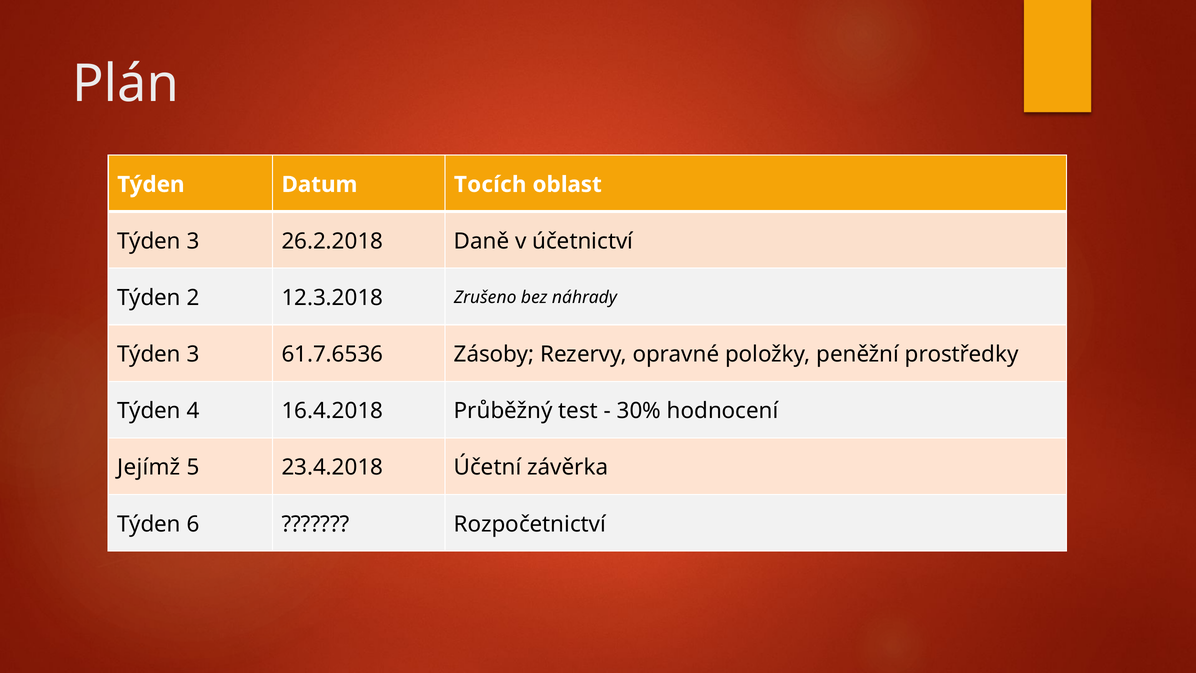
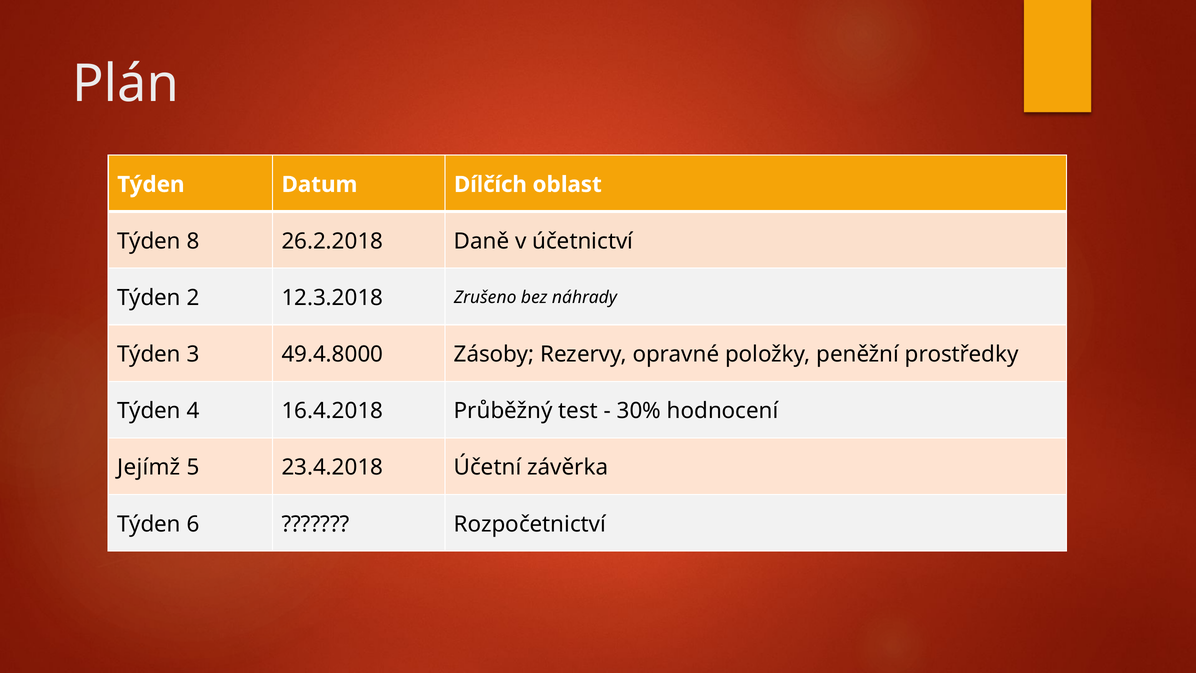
Tocích: Tocích -> Dílčích
3 at (193, 241): 3 -> 8
61.7.6536: 61.7.6536 -> 49.4.8000
